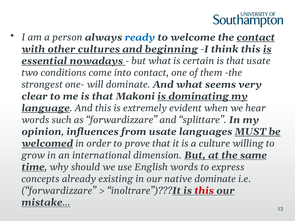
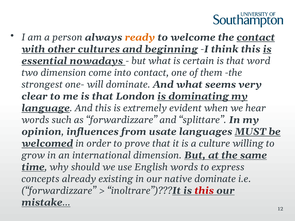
ready colour: blue -> orange
that usate: usate -> word
two conditions: conditions -> dimension
Makoni: Makoni -> London
